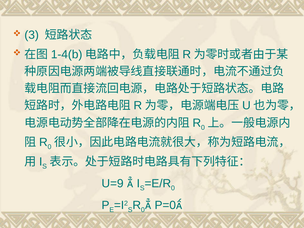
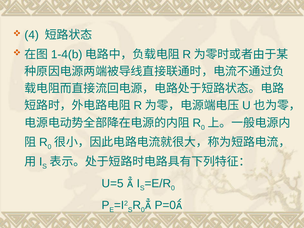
3: 3 -> 4
U=9: U=9 -> U=5
